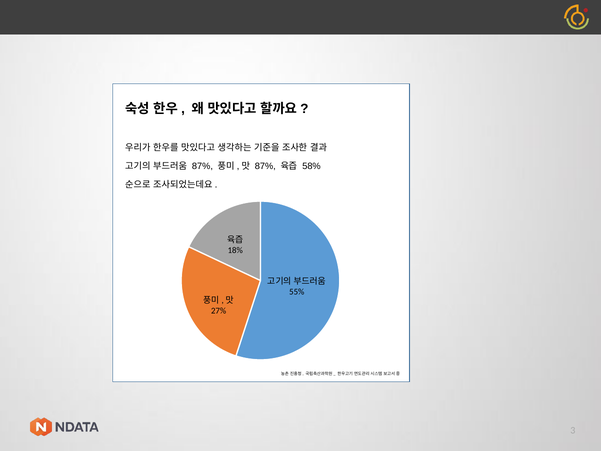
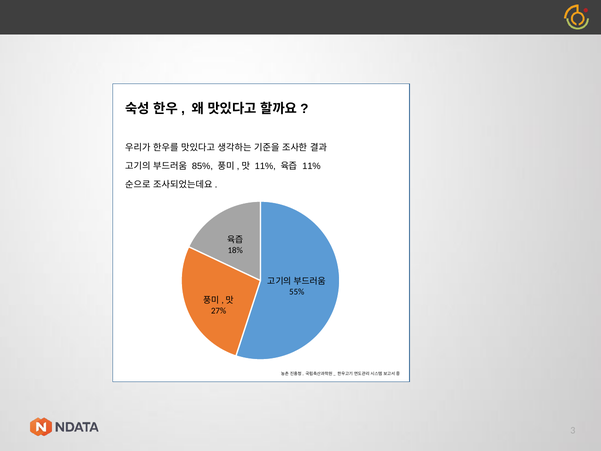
87% at (202, 166): 87% -> 85%
87% at (265, 166): 87% -> 11%
58% at (311, 166): 58% -> 11%
